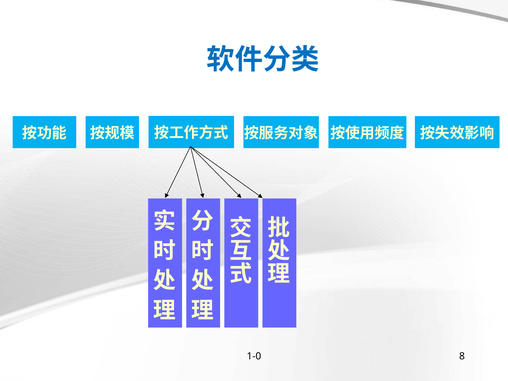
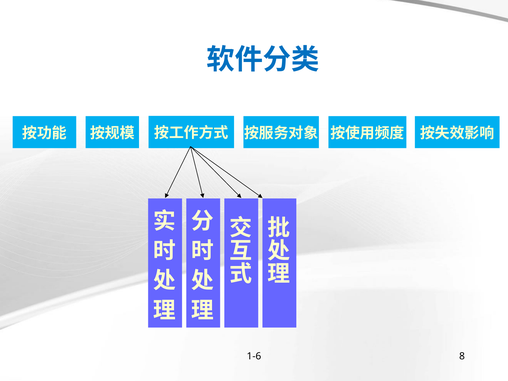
1-0: 1-0 -> 1-6
